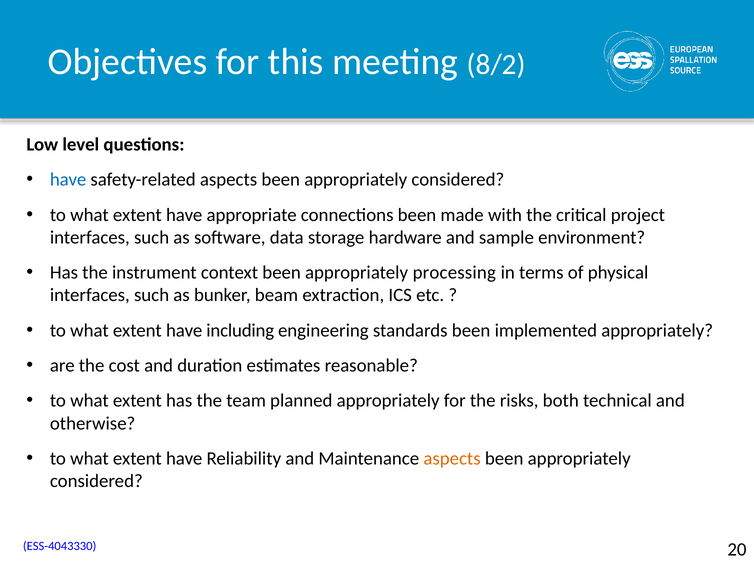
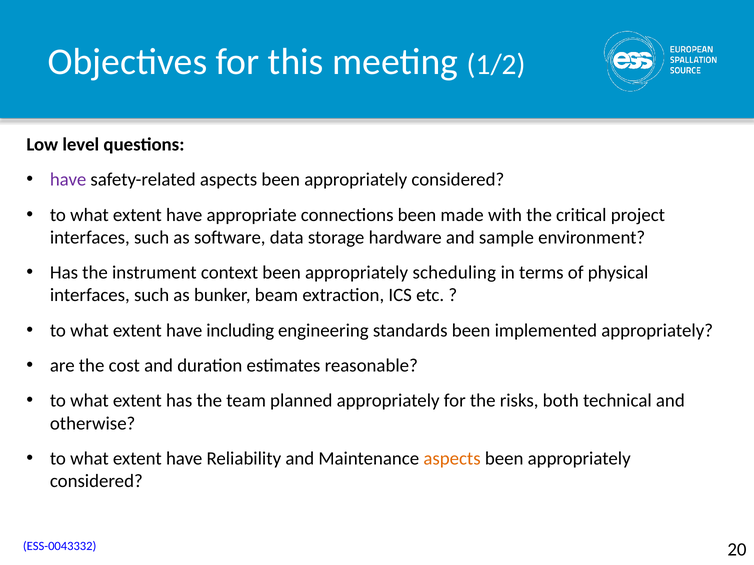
8/2: 8/2 -> 1/2
have at (68, 180) colour: blue -> purple
processing: processing -> scheduling
ESS-4043330: ESS-4043330 -> ESS-0043332
